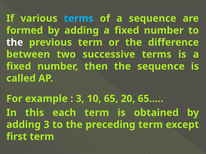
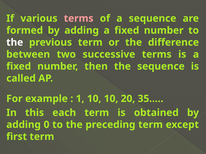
terms at (79, 18) colour: light blue -> pink
3 at (80, 99): 3 -> 1
10 65: 65 -> 10
65…: 65… -> 35…
adding 3: 3 -> 0
